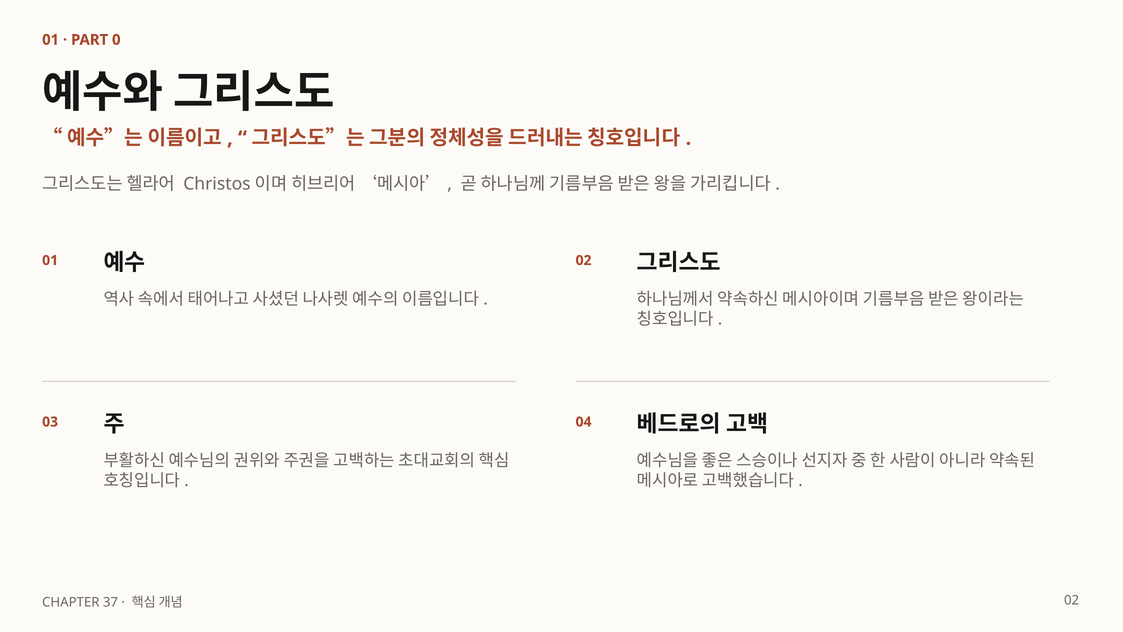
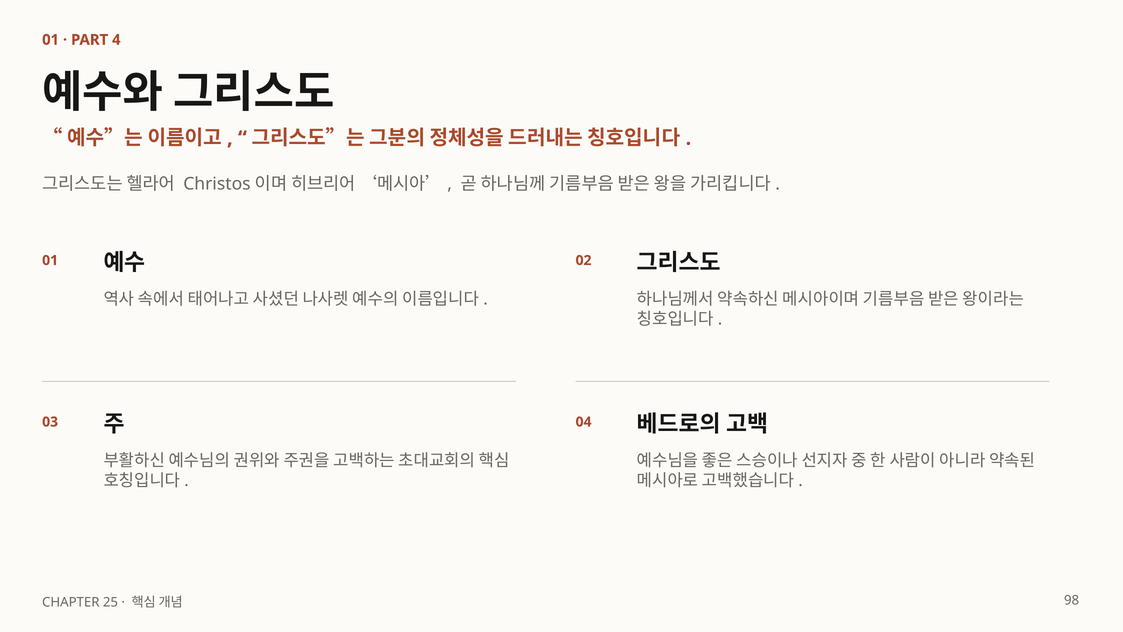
0: 0 -> 4
37: 37 -> 25
02 at (1072, 600): 02 -> 98
